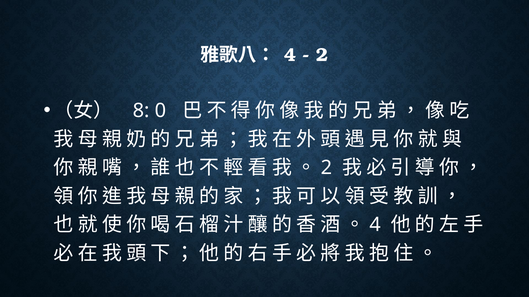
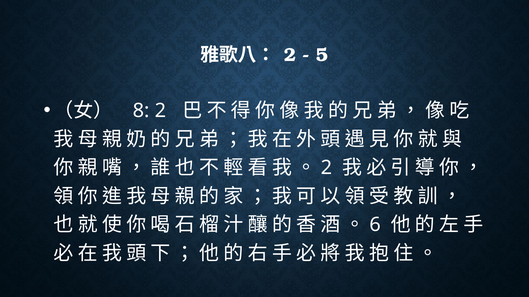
4 at (290, 55): 4 -> 2
2 at (322, 55): 2 -> 5
8 0: 0 -> 2
4 at (375, 225): 4 -> 6
